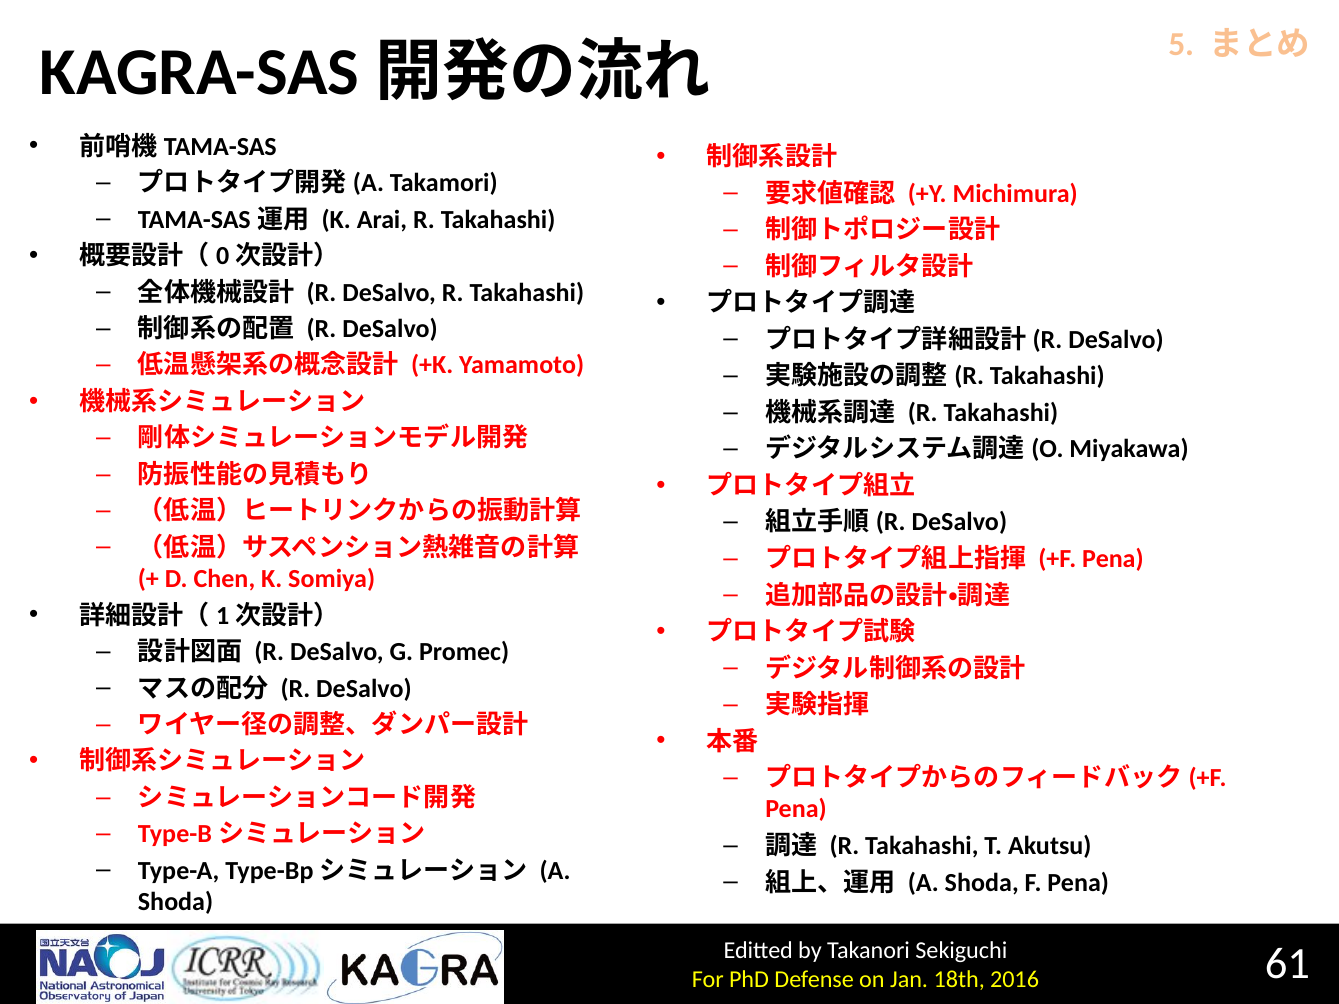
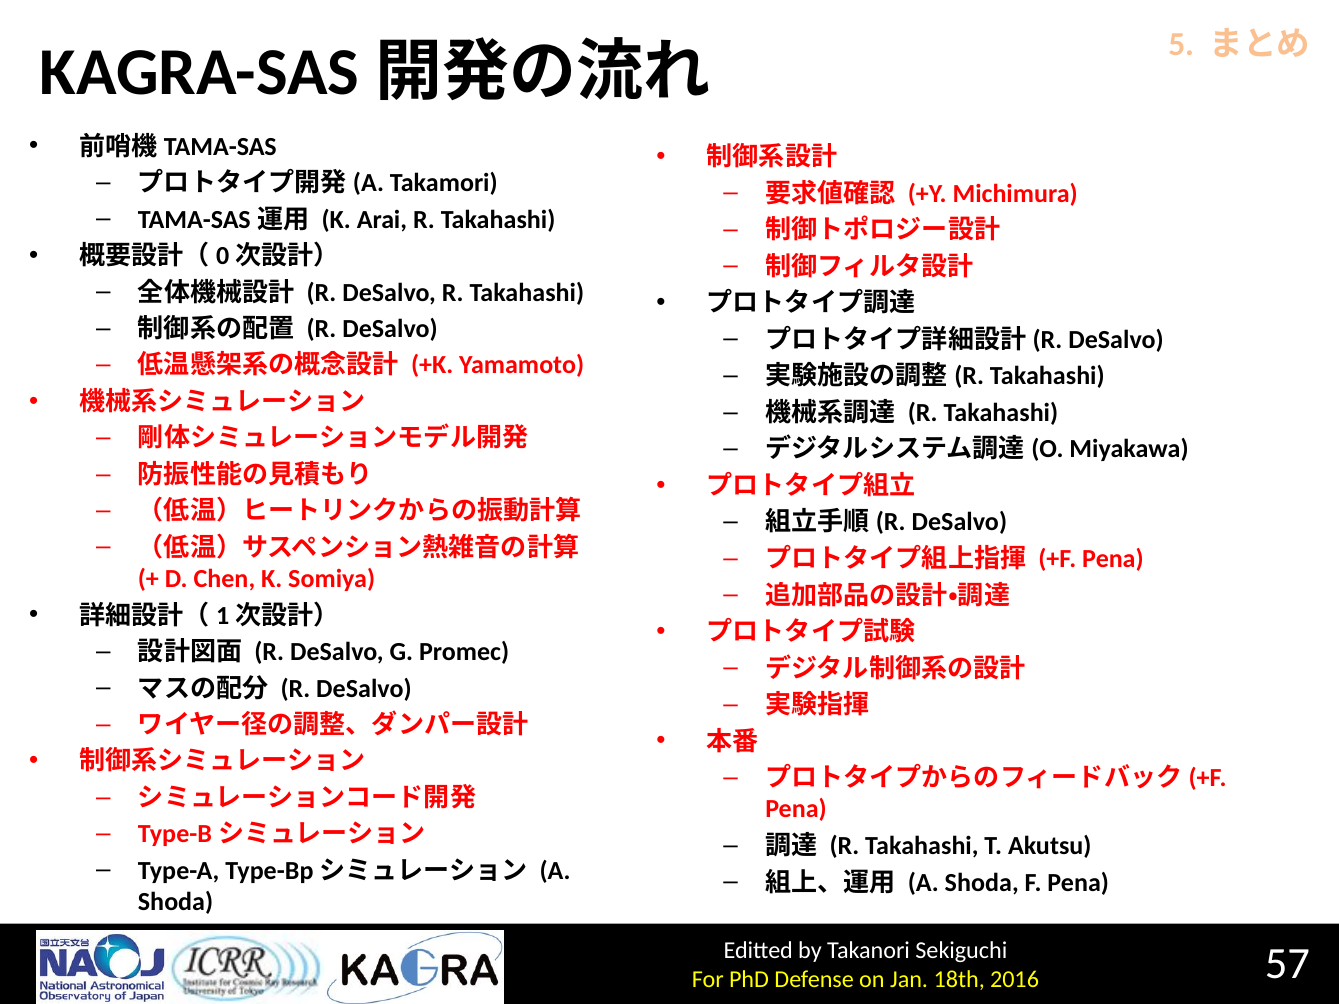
61: 61 -> 57
